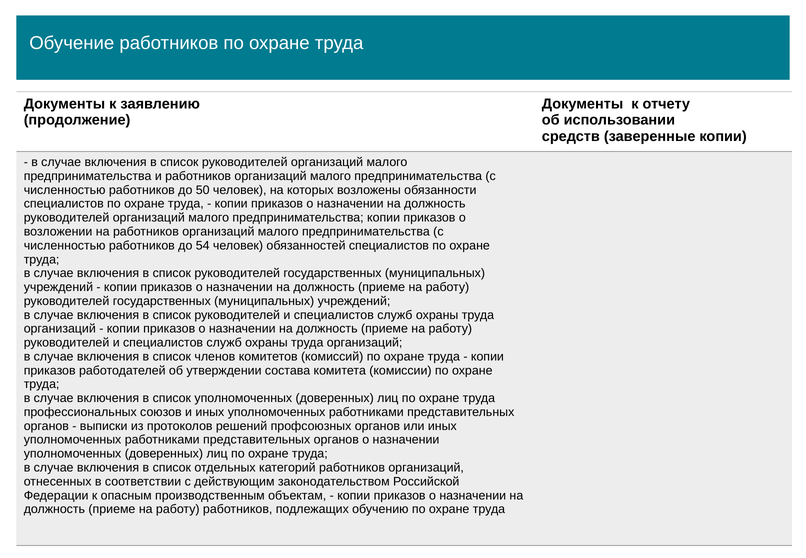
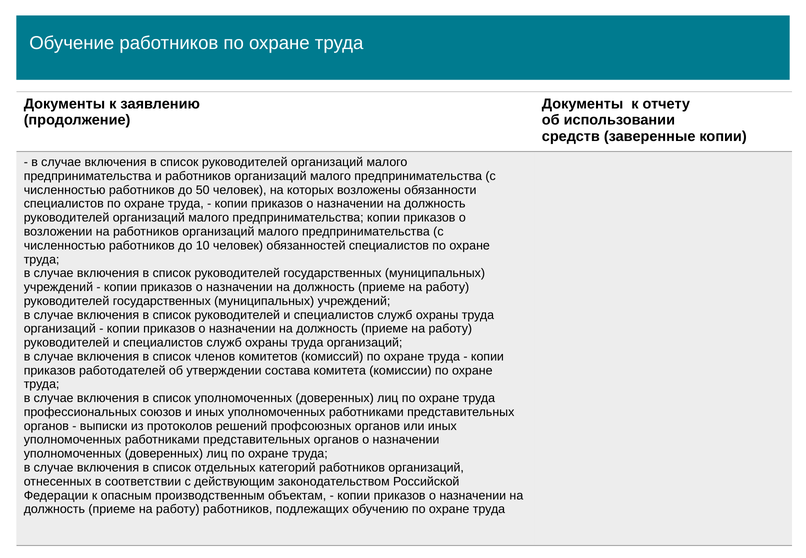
54: 54 -> 10
